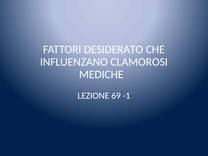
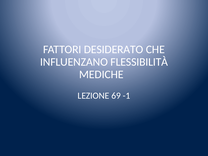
CLAMOROSI: CLAMOROSI -> FLESSIBILITÀ
